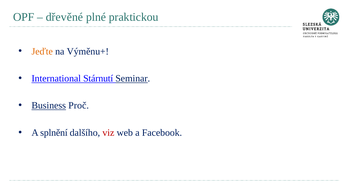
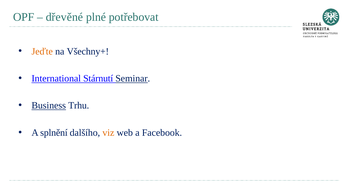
praktickou: praktickou -> potřebovat
Výměnu+: Výměnu+ -> Všechny+
Proč: Proč -> Trhu
viz colour: red -> orange
